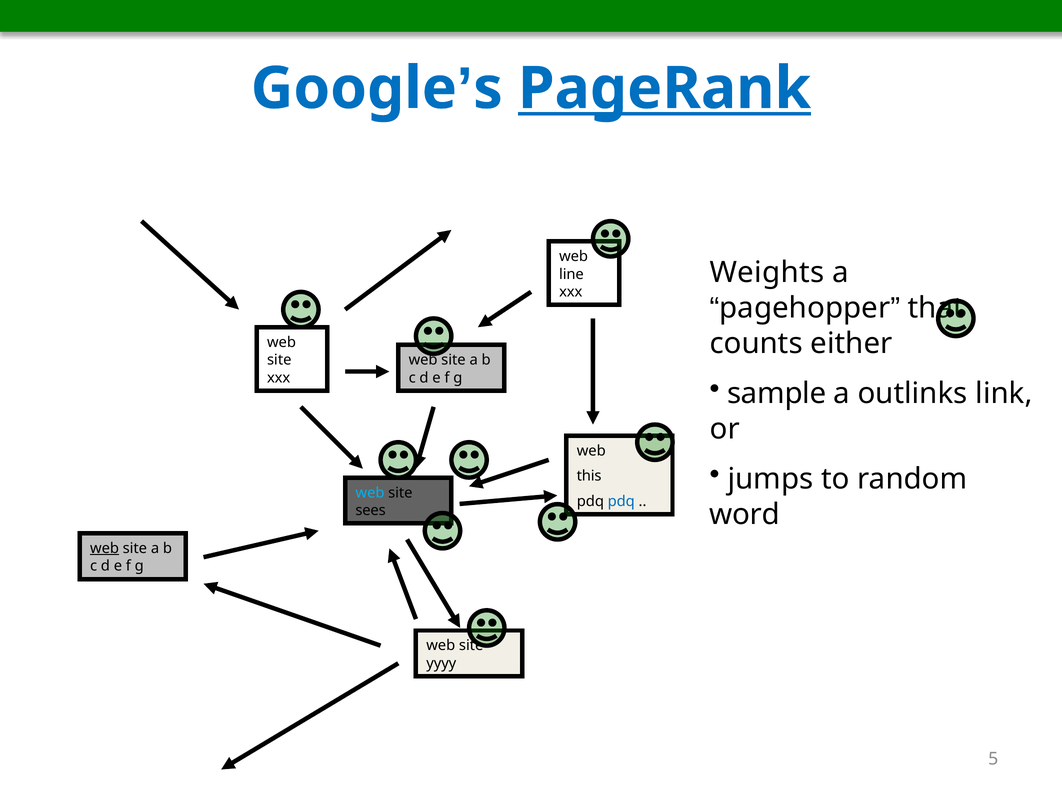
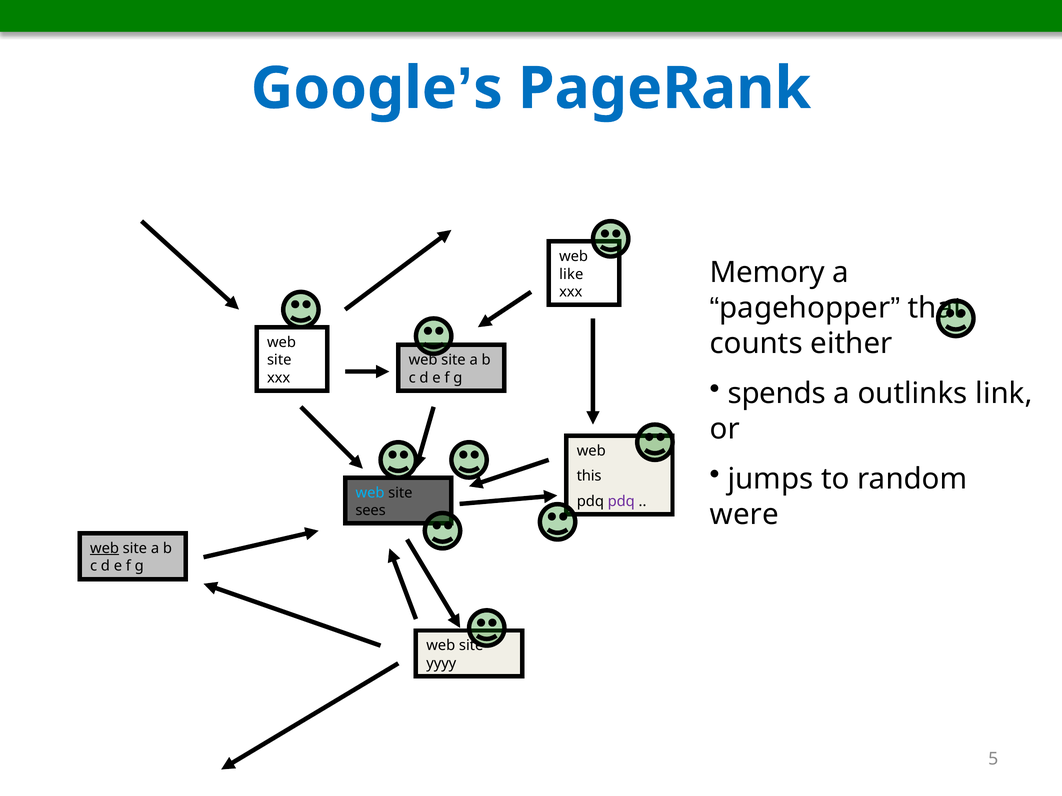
PageRank underline: present -> none
Weights: Weights -> Memory
line: line -> like
sample: sample -> spends
pdq at (621, 501) colour: blue -> purple
word: word -> were
